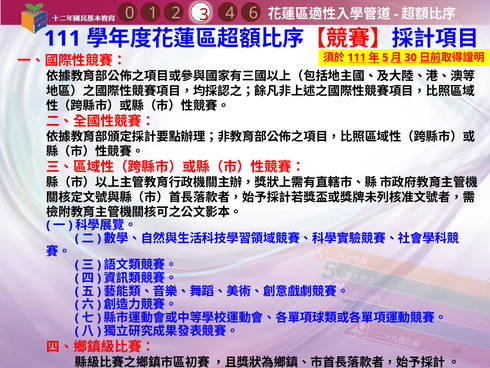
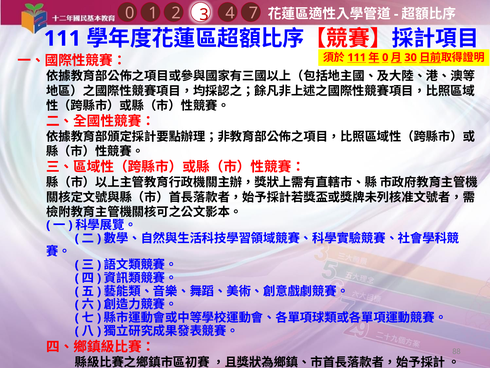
6: 6 -> 7
5 at (385, 57): 5 -> 0
